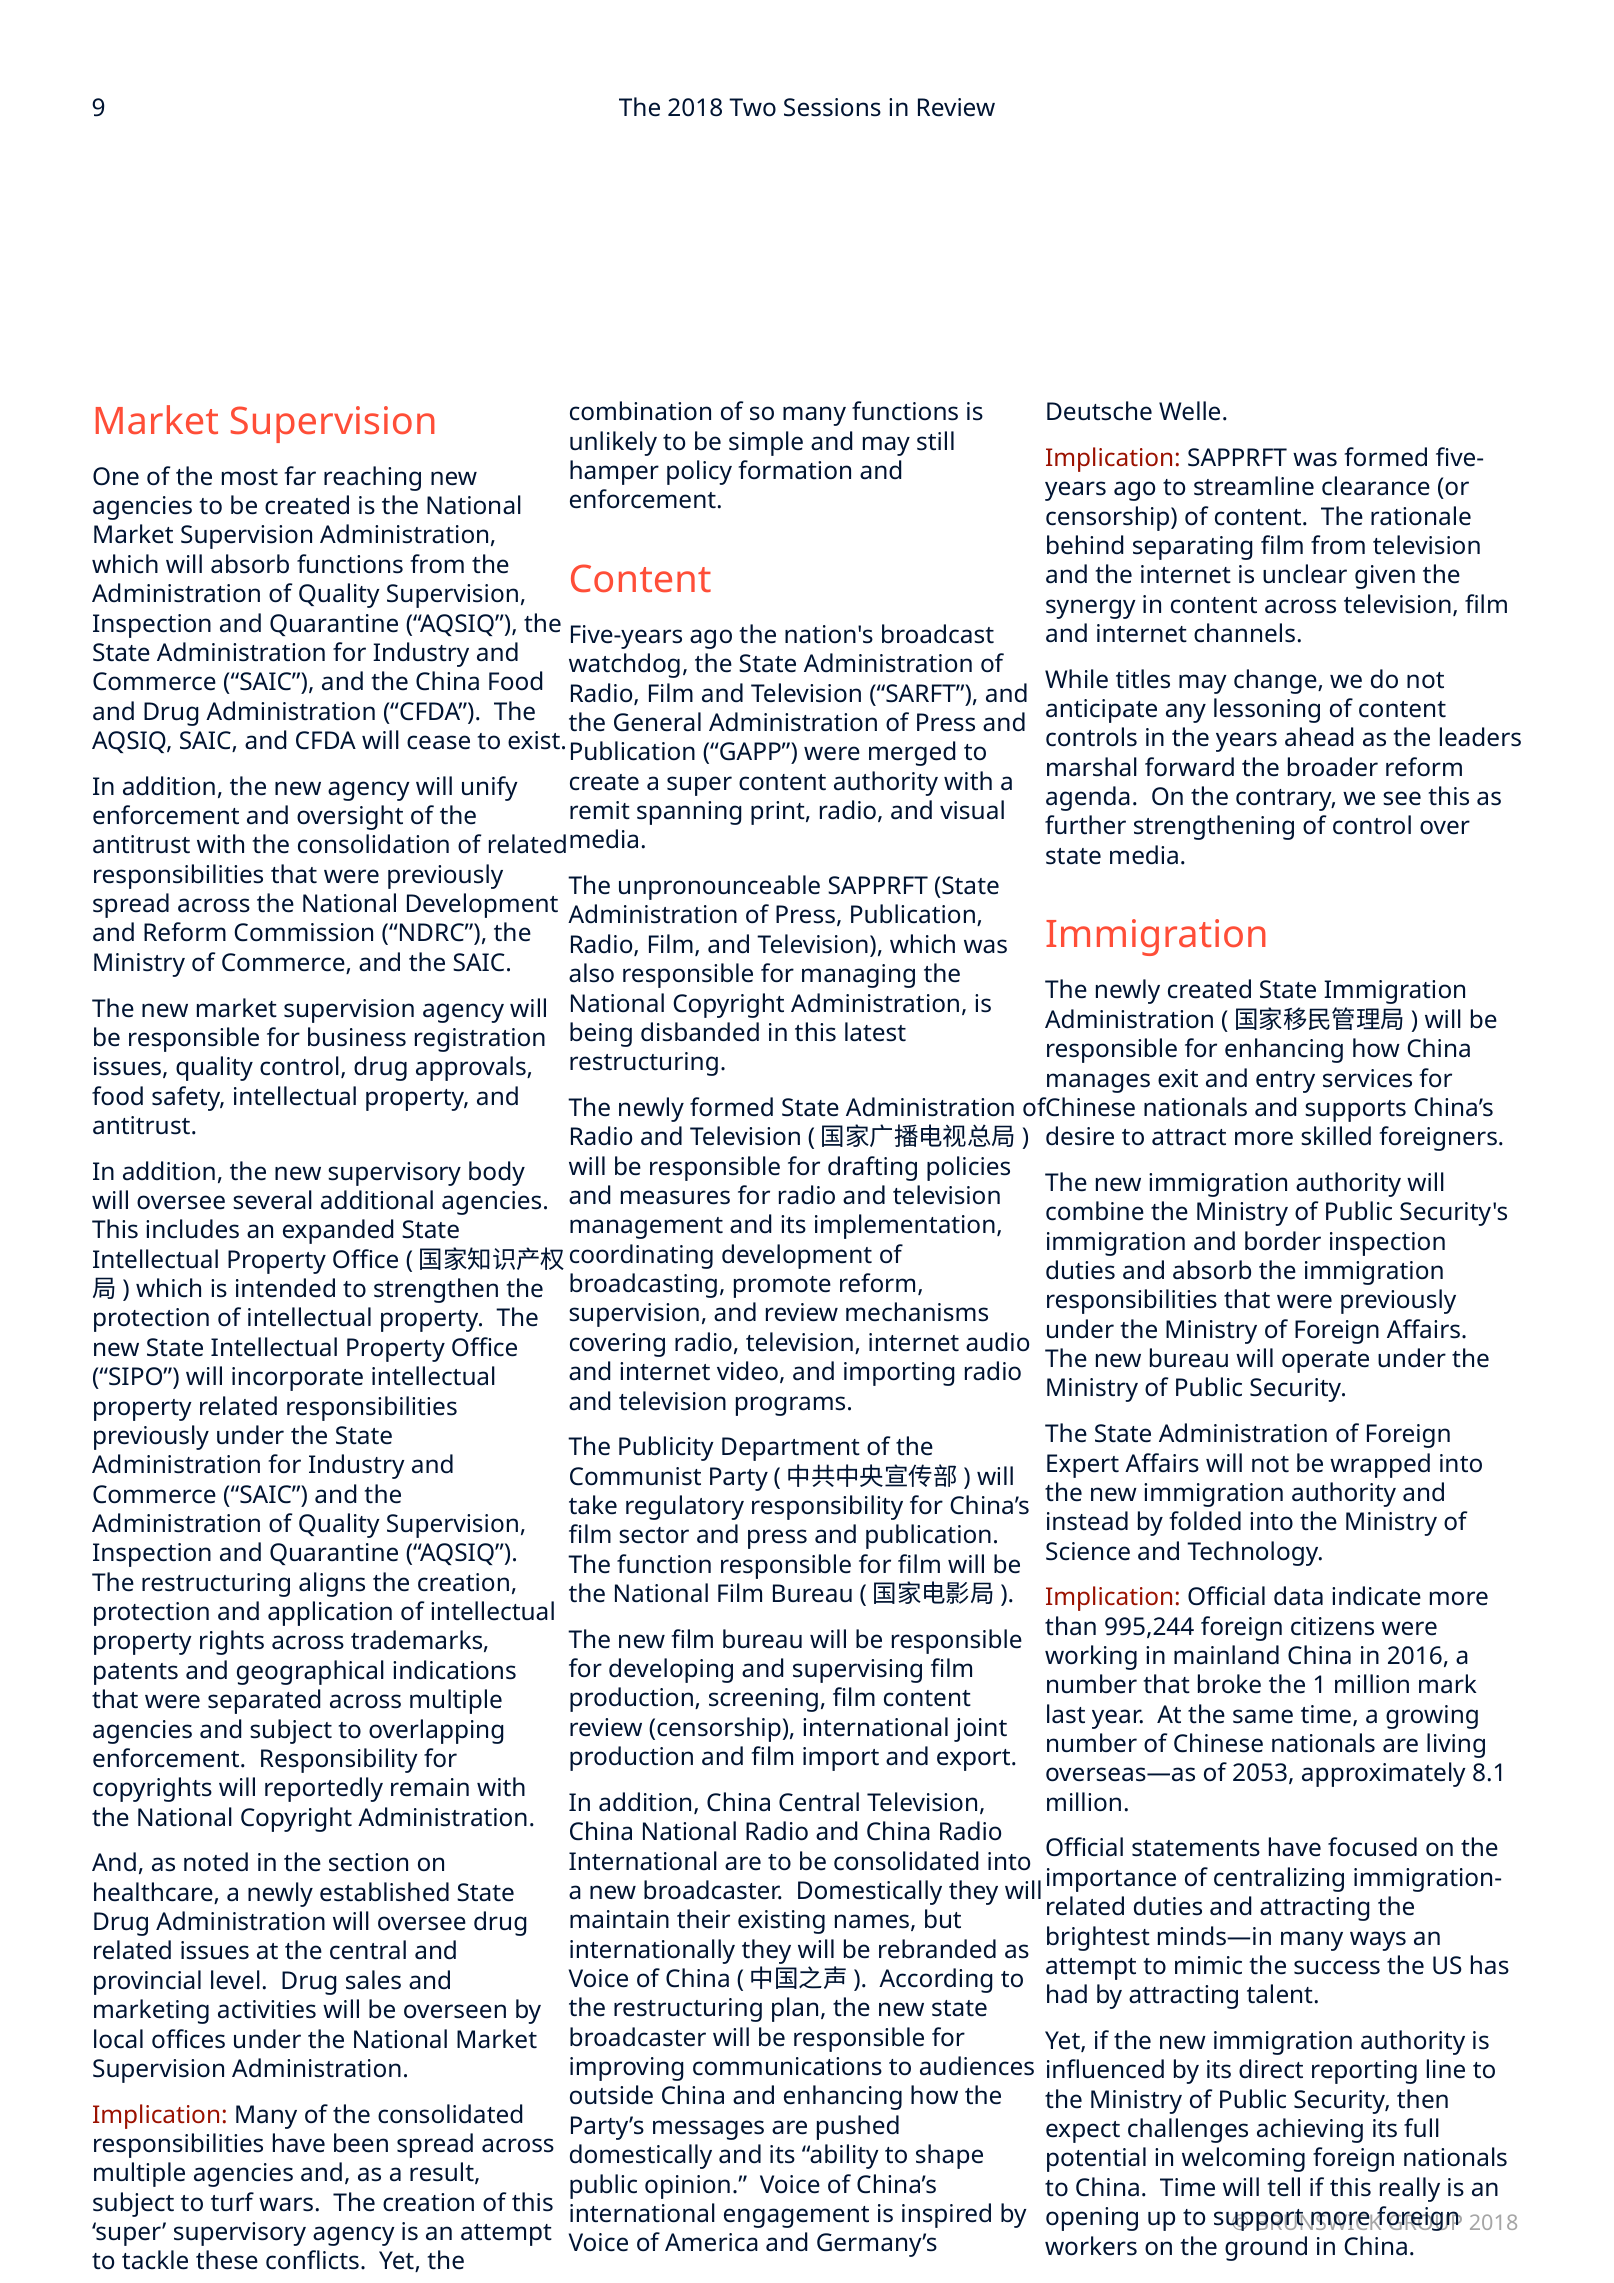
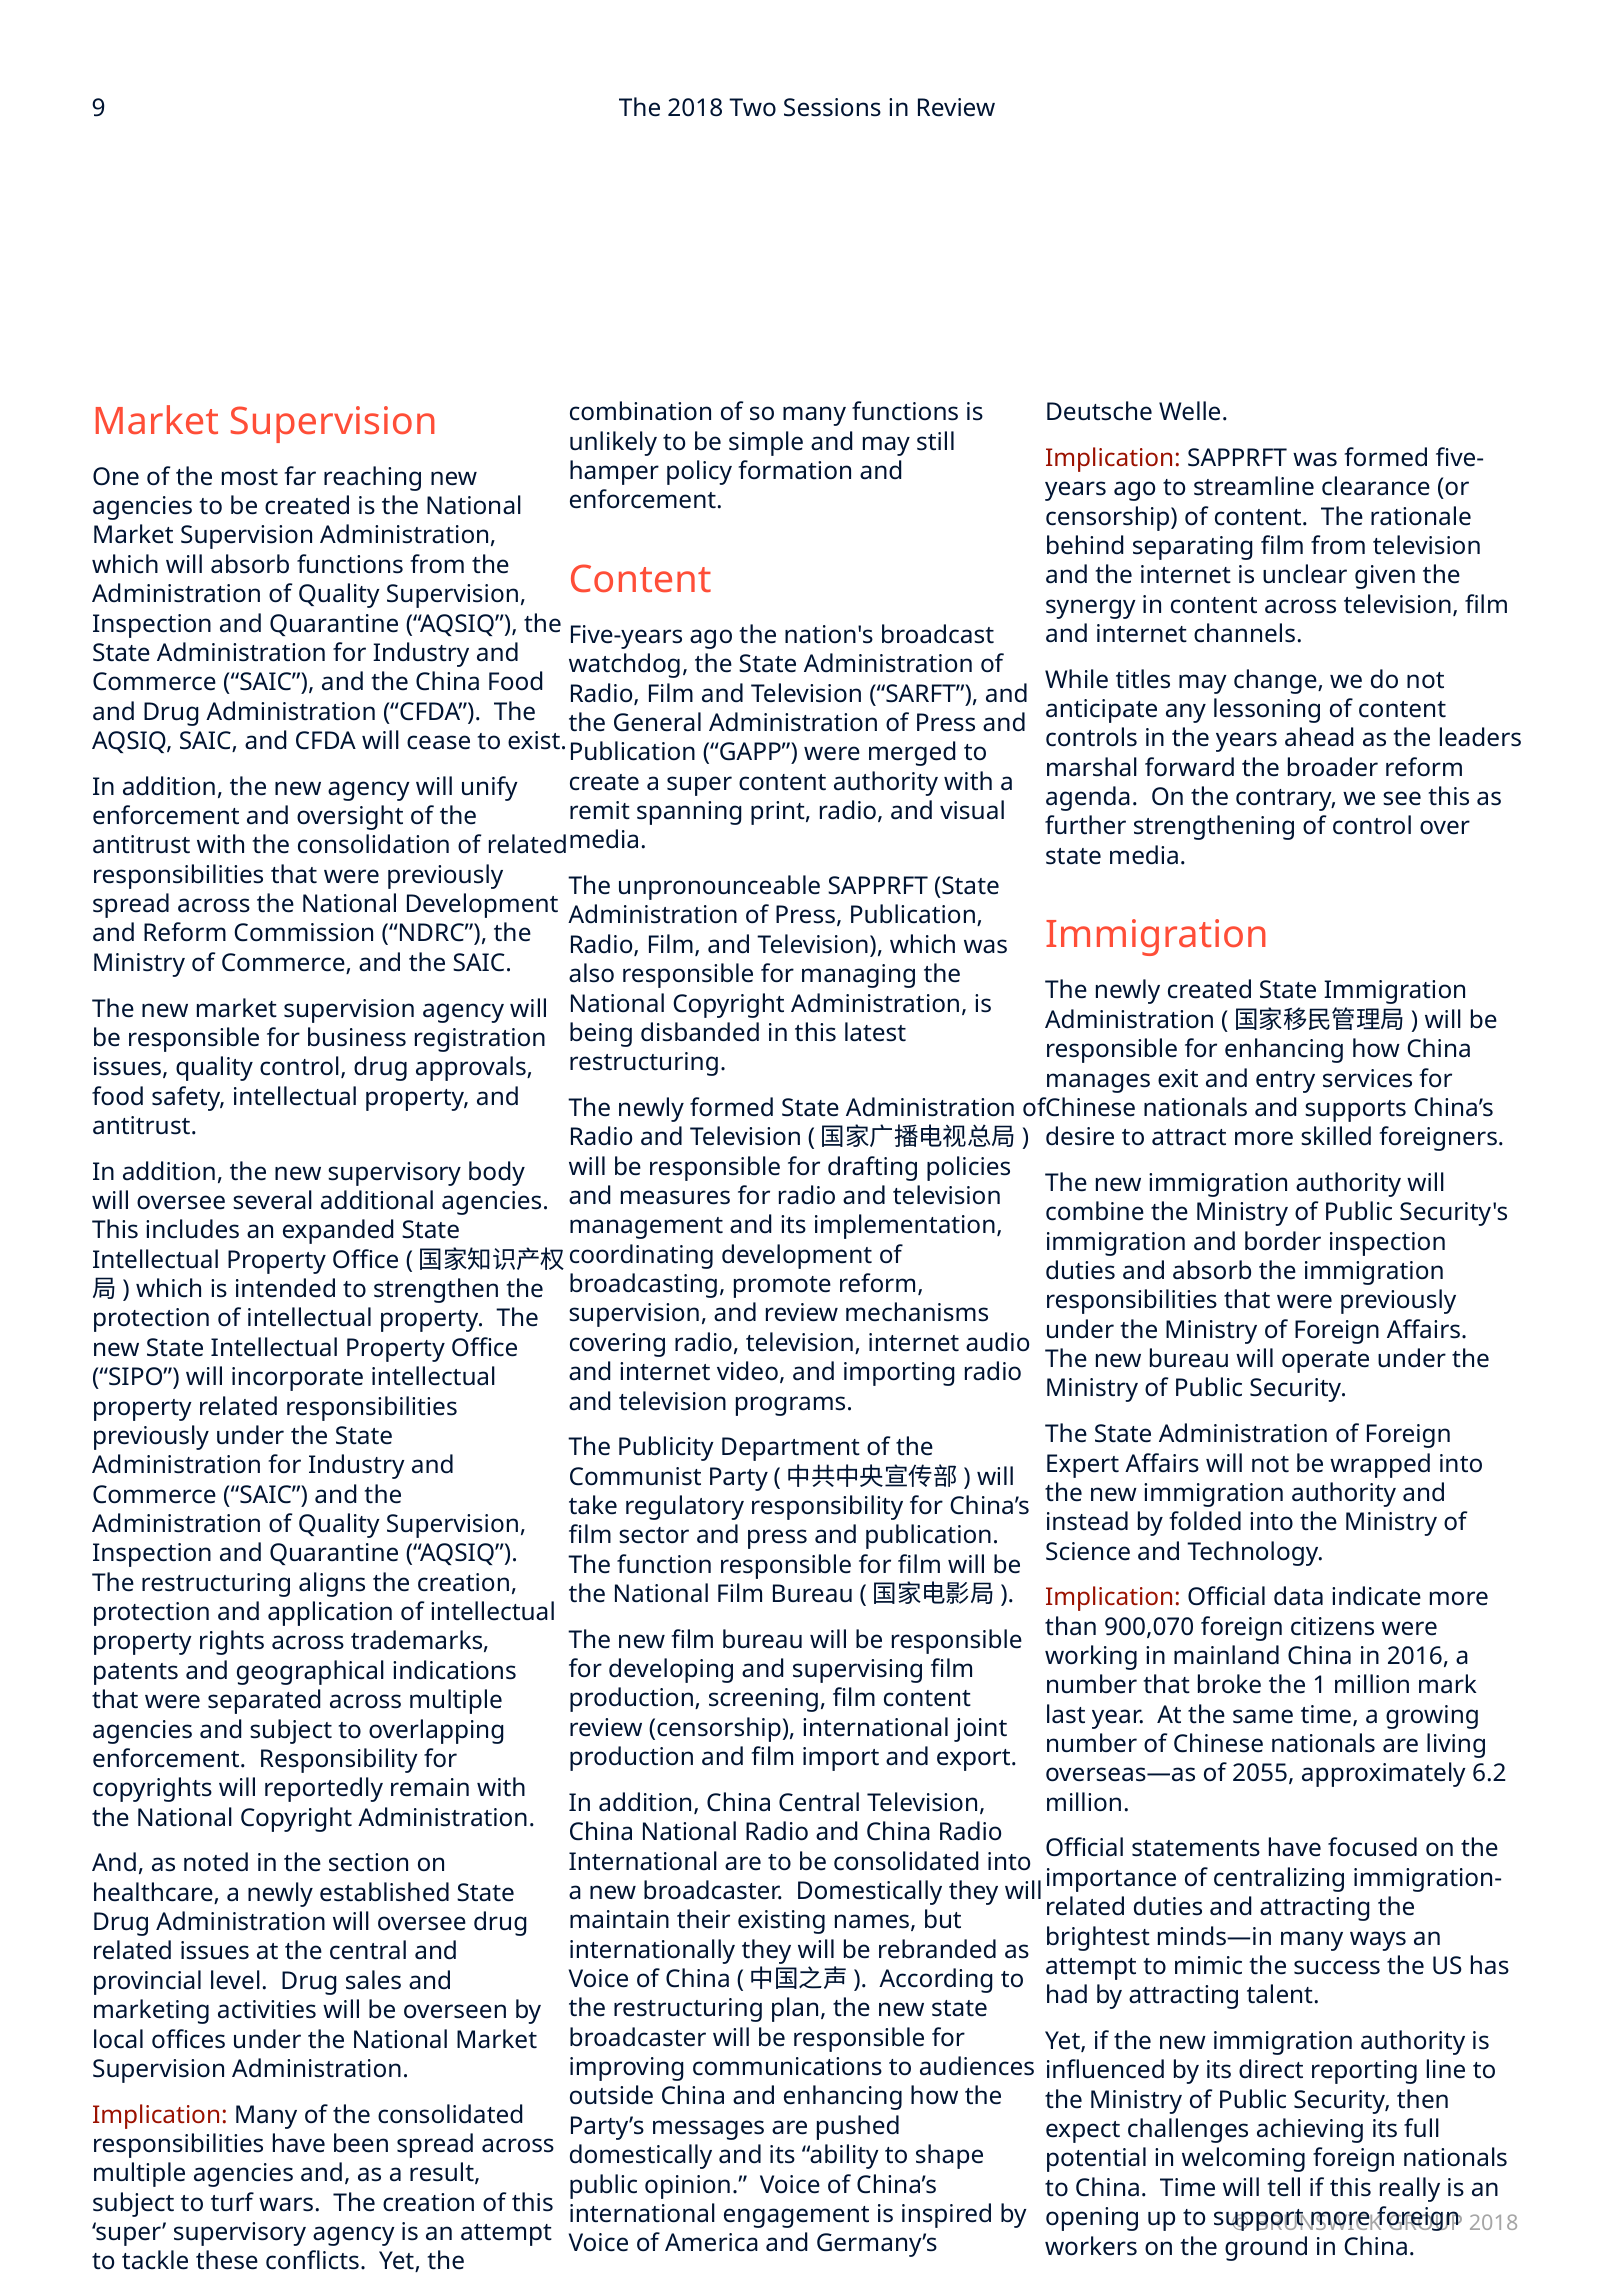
995,244: 995,244 -> 900,070
2053: 2053 -> 2055
8.1: 8.1 -> 6.2
